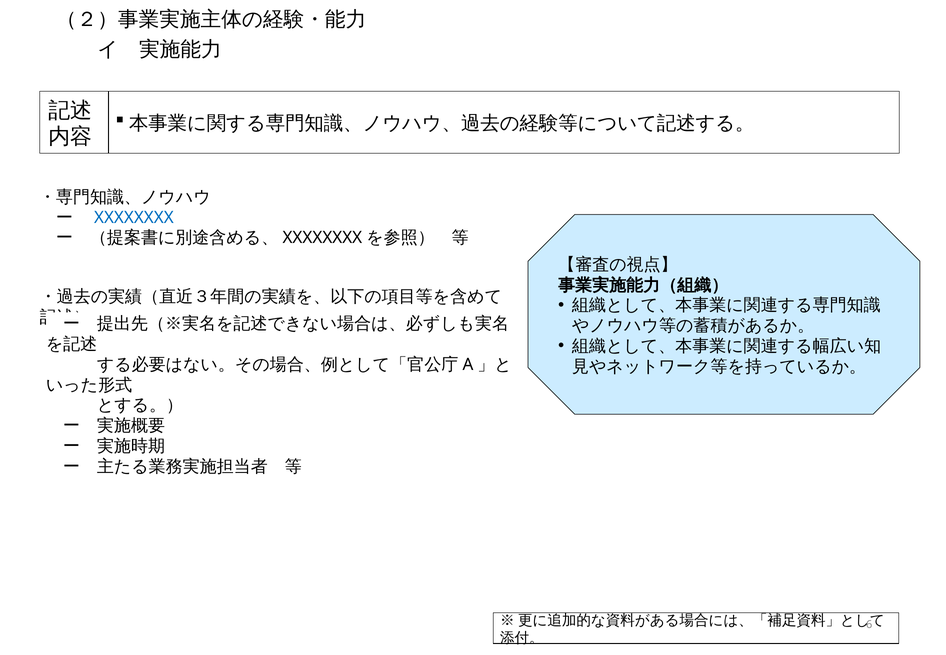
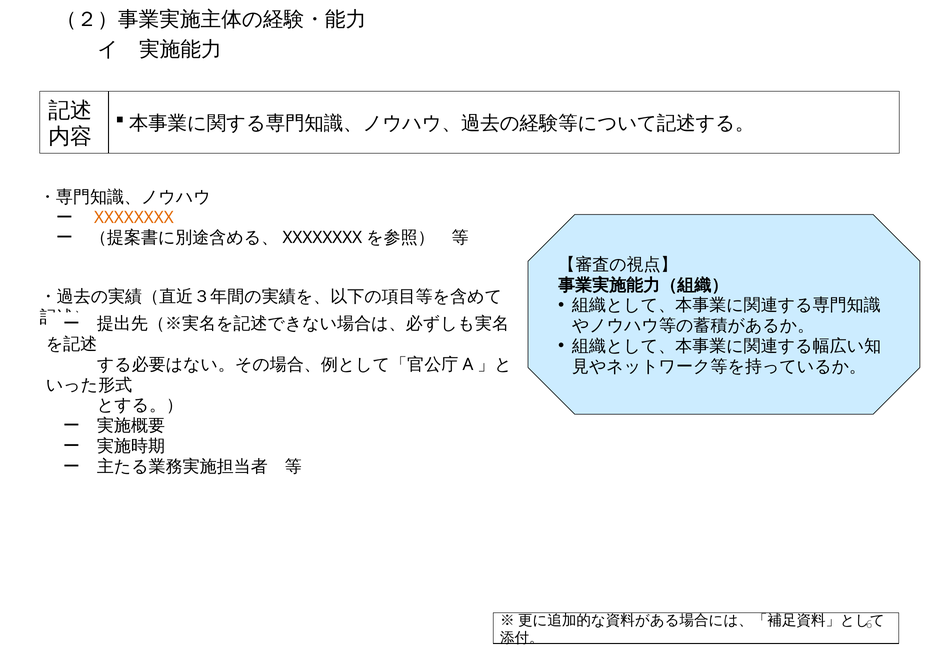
XXXXXXXX colour: blue -> orange
